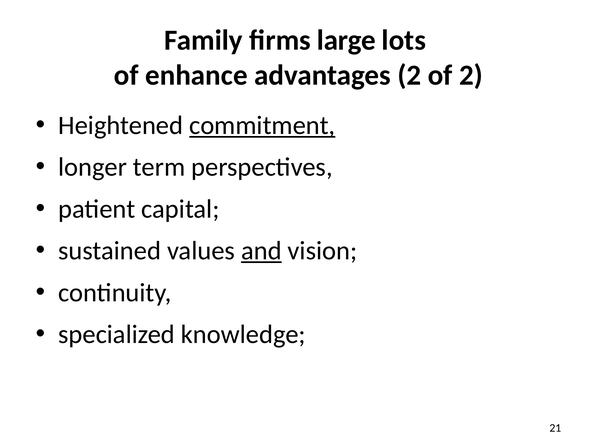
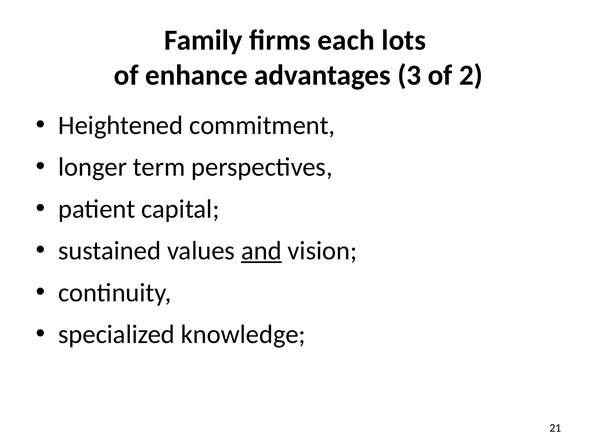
large: large -> each
advantages 2: 2 -> 3
commitment underline: present -> none
